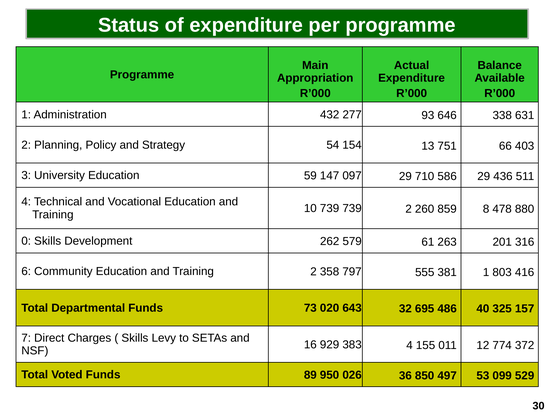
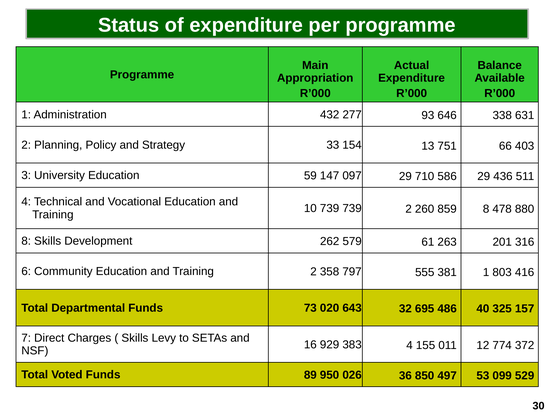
54: 54 -> 33
0 at (26, 241): 0 -> 8
